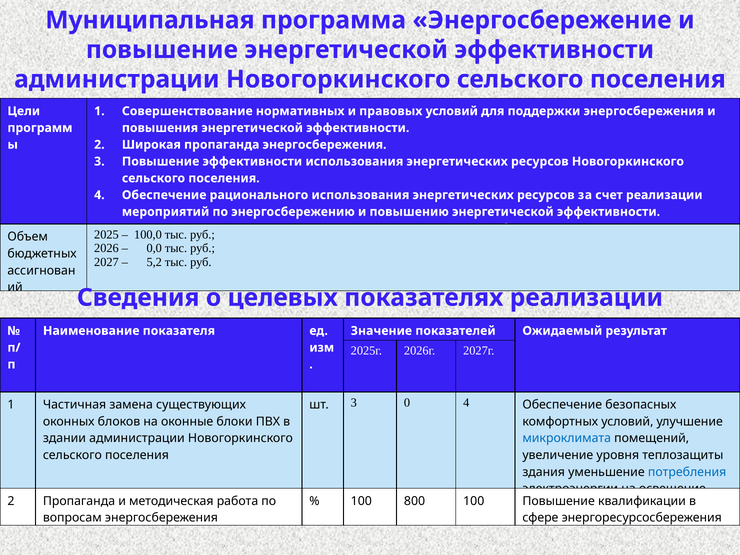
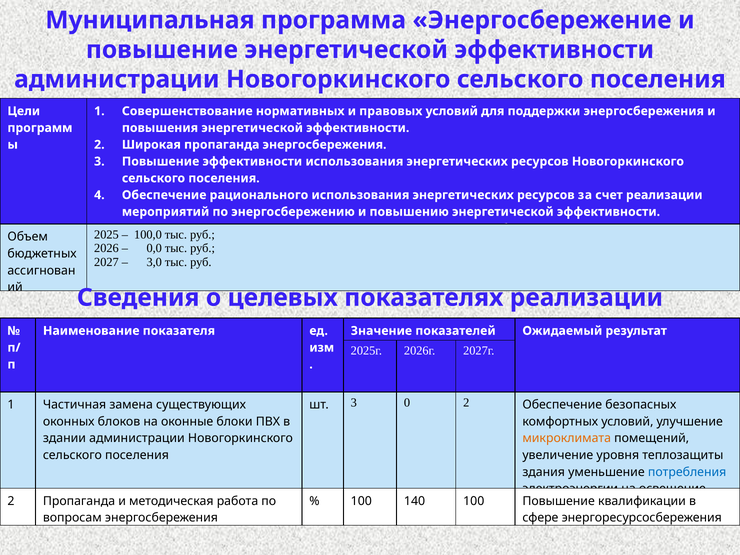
5,2: 5,2 -> 3,0
0 4: 4 -> 2
микроклимата colour: blue -> orange
800: 800 -> 140
